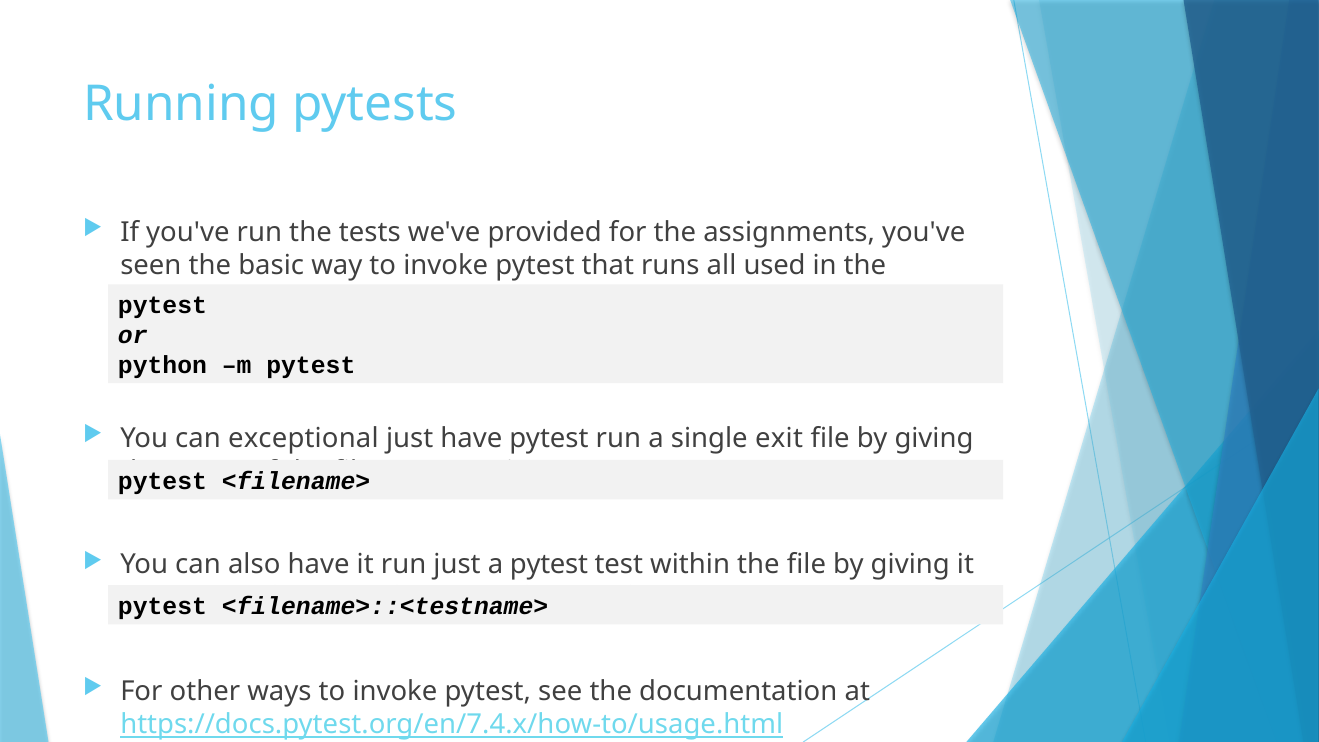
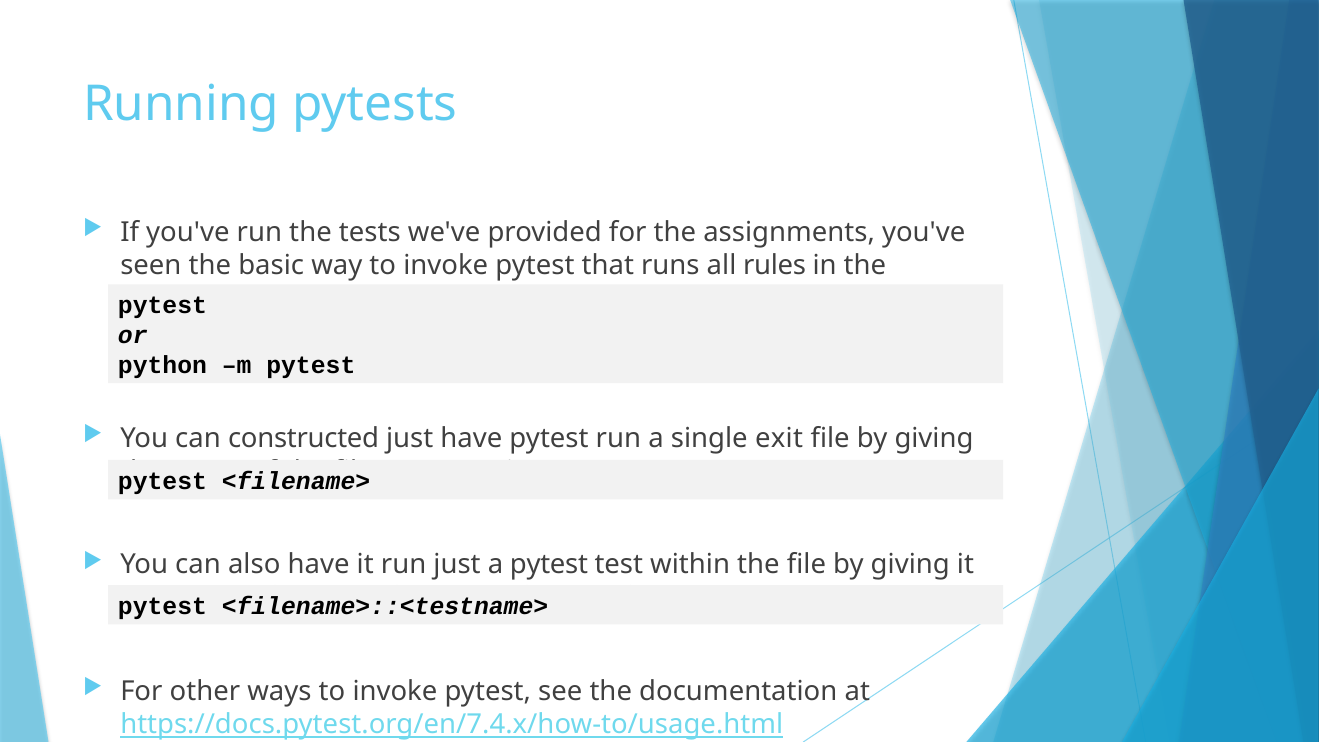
used: used -> rules
exceptional: exceptional -> constructed
